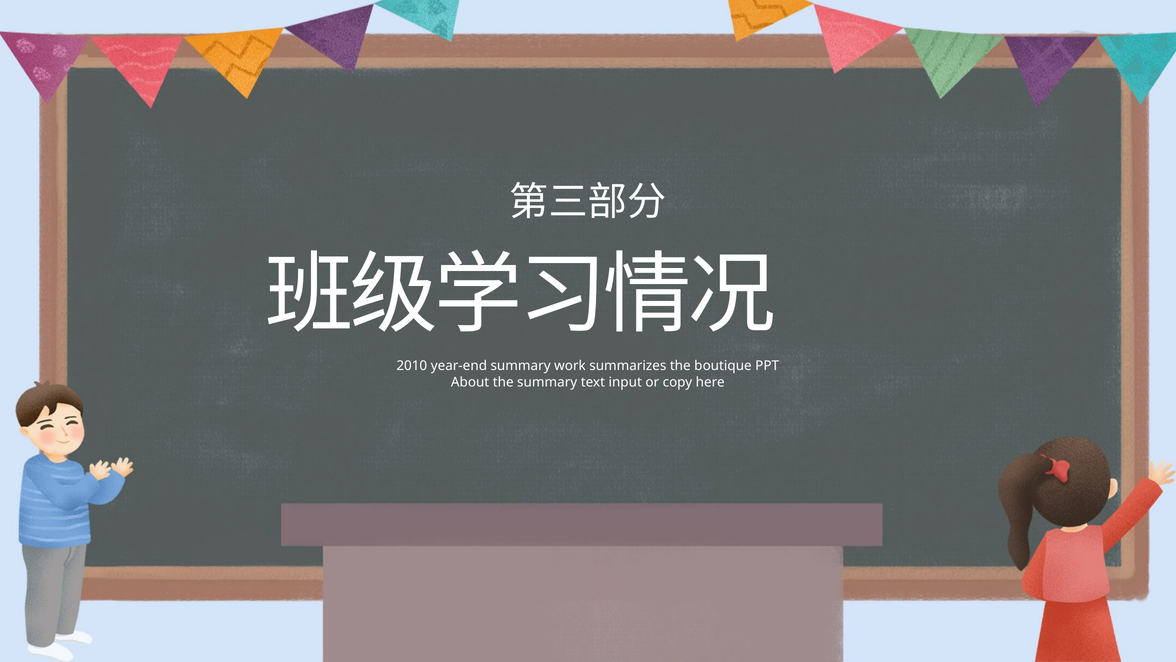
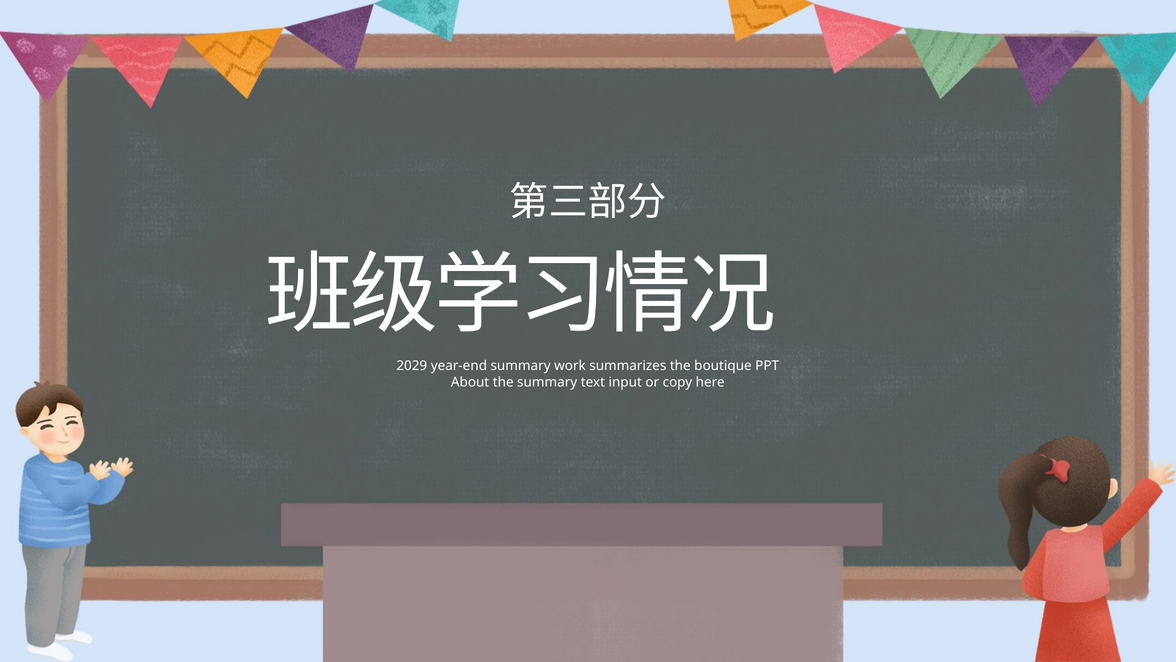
2010: 2010 -> 2029
